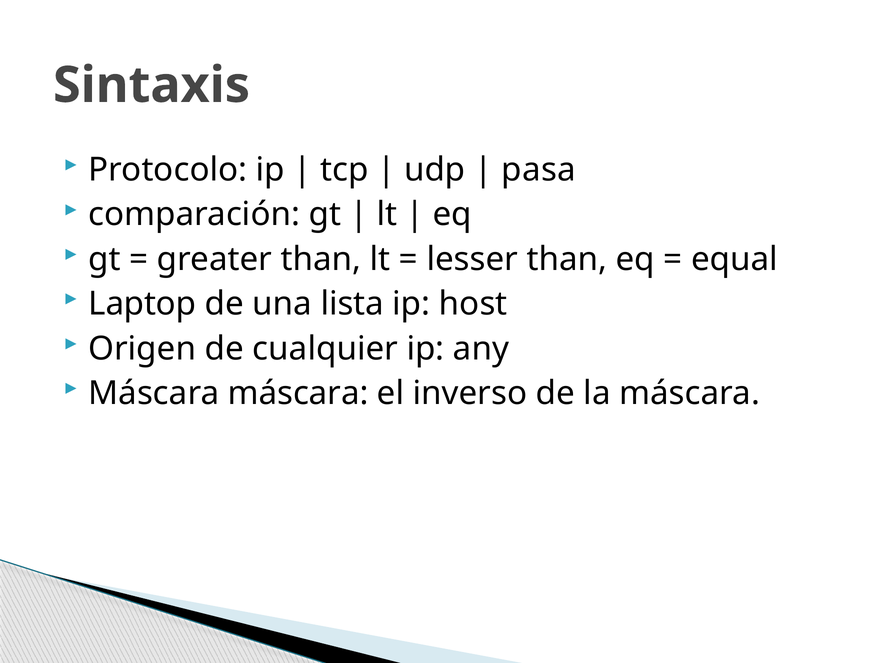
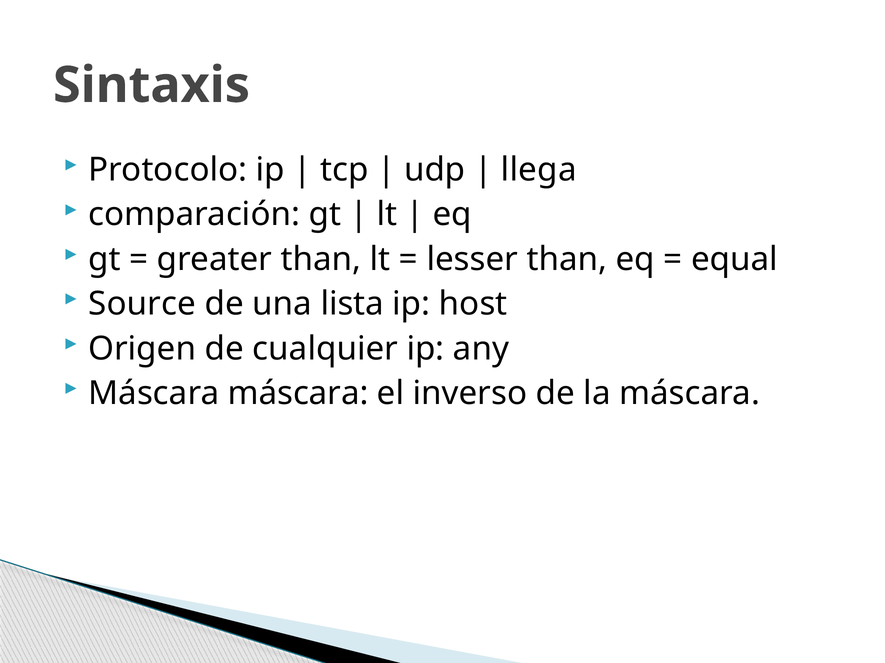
pasa: pasa -> llega
Laptop: Laptop -> Source
